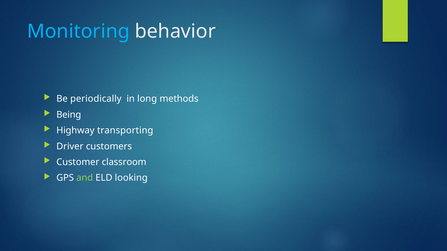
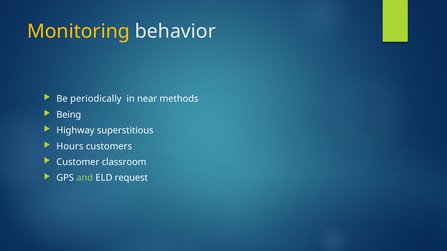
Monitoring colour: light blue -> yellow
long: long -> near
transporting: transporting -> superstitious
Driver: Driver -> Hours
looking: looking -> request
